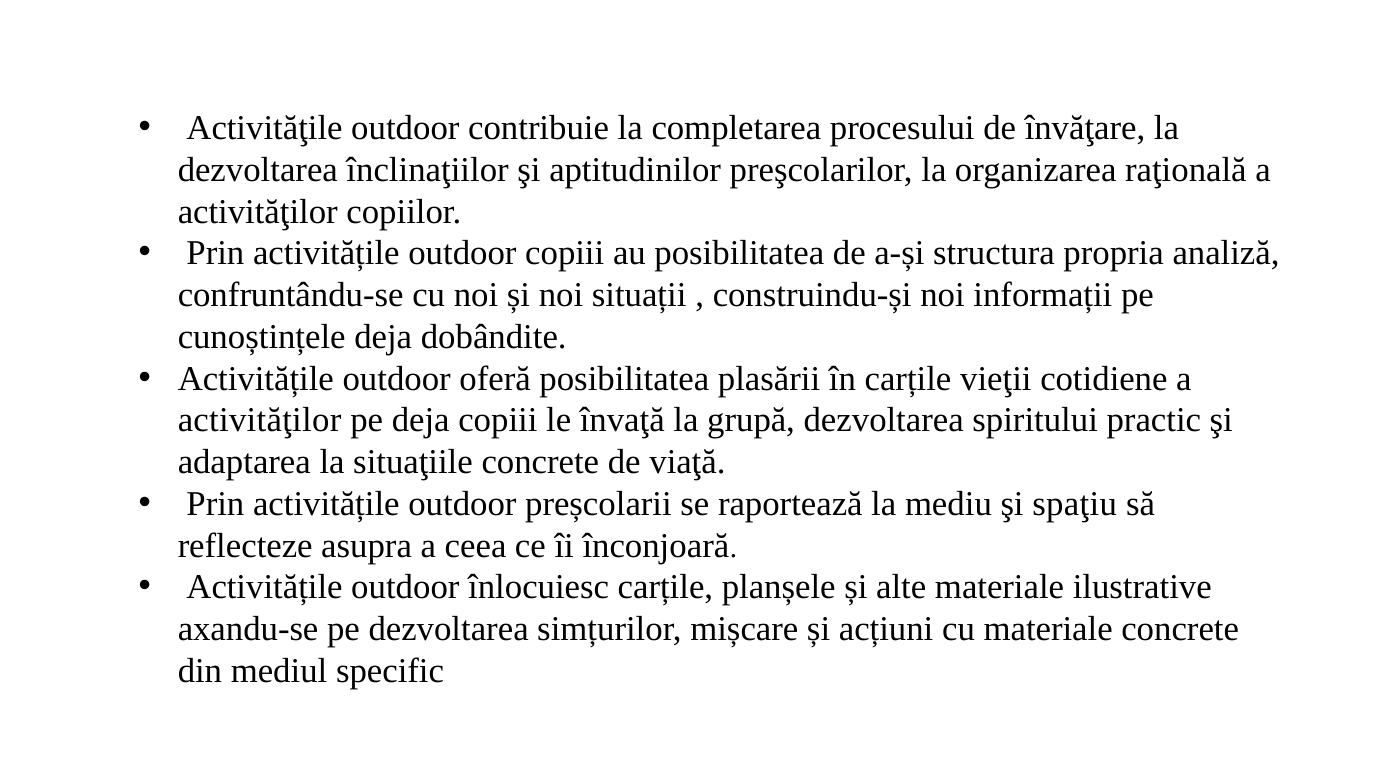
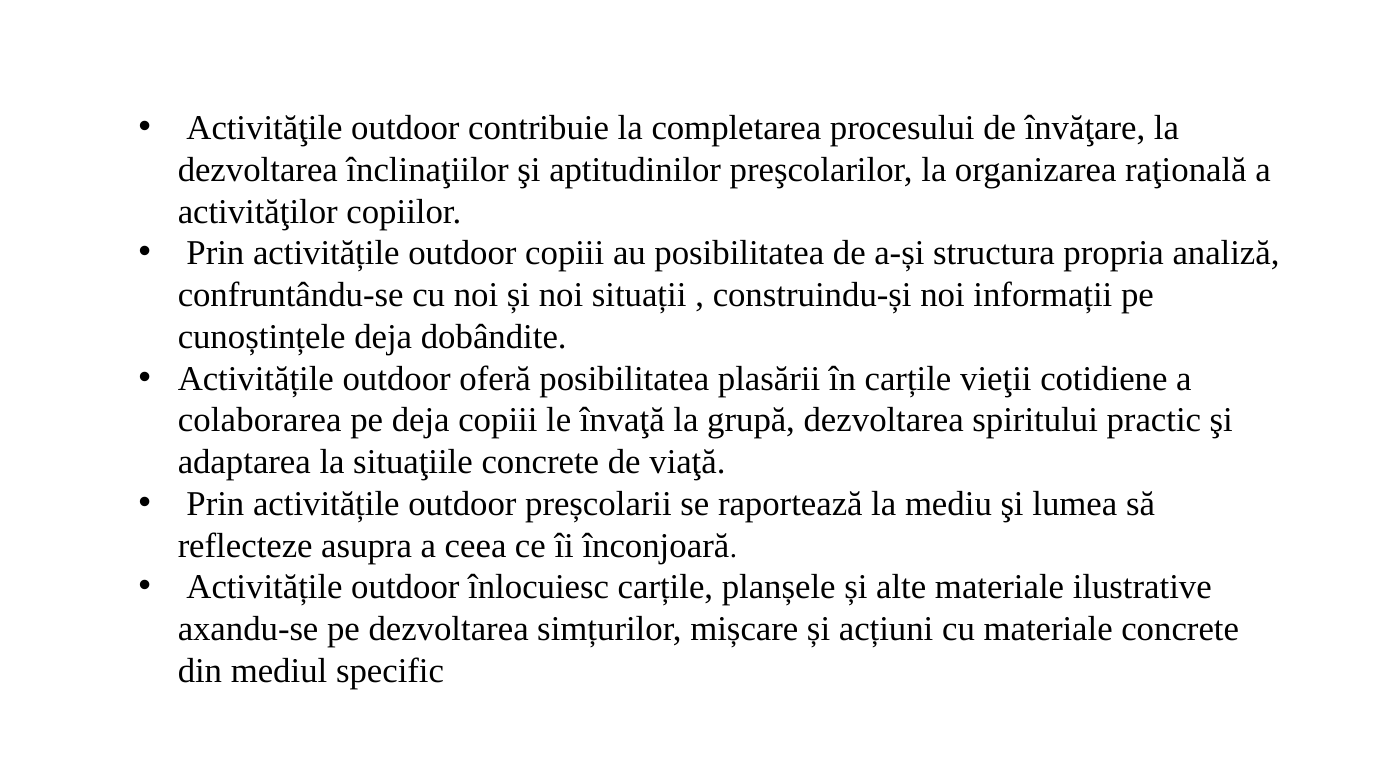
activităţilor at (260, 420): activităţilor -> colaborarea
spaţiu: spaţiu -> lumea
